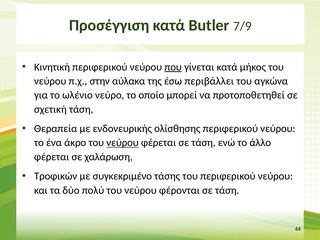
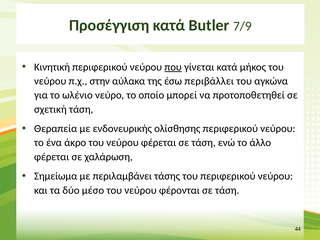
νεύρου at (122, 143) underline: present -> none
Τροφικών: Τροφικών -> Σημείωμα
συγκεκριμένο: συγκεκριμένο -> περιλαμβάνει
πολύ: πολύ -> μέσο
